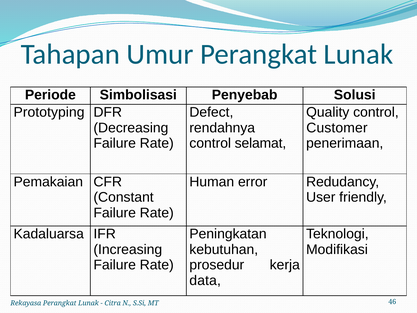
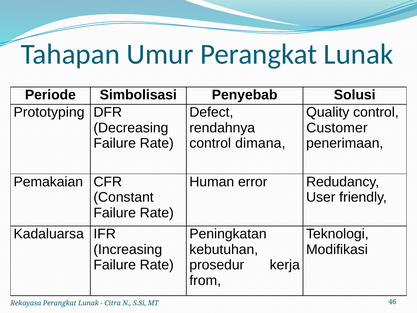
selamat: selamat -> dimana
data: data -> from
